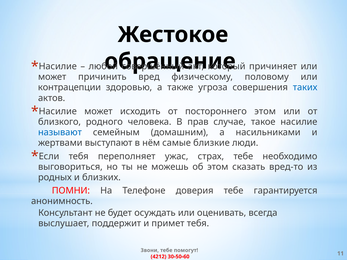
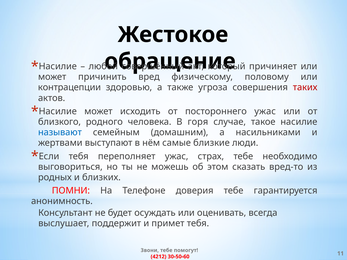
таких colour: blue -> red
постороннего этом: этом -> ужас
прав: прав -> горя
